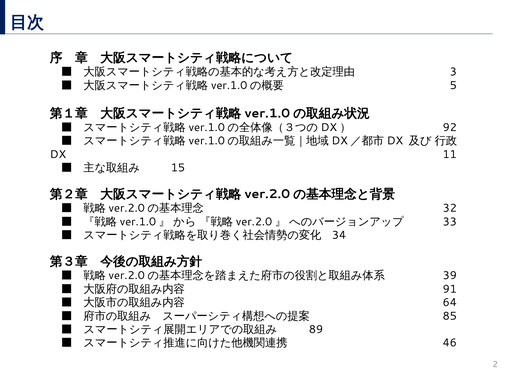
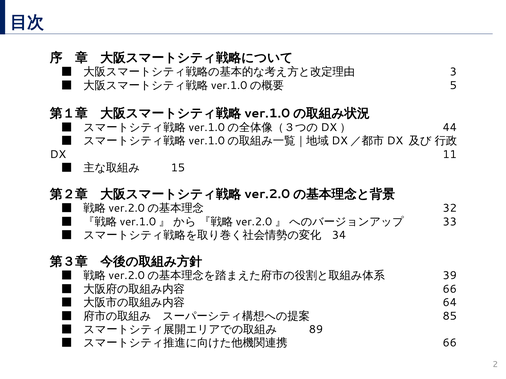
92: 92 -> 44
91 at (450, 289): 91 -> 66
46 at (450, 343): 46 -> 66
